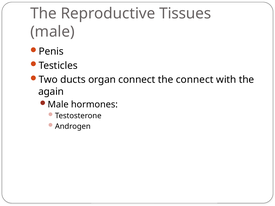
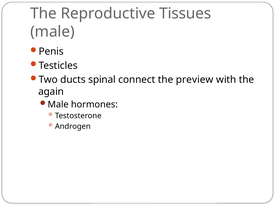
organ: organ -> spinal
the connect: connect -> preview
